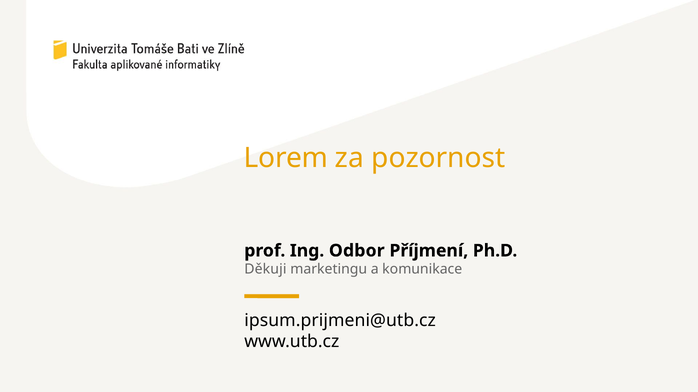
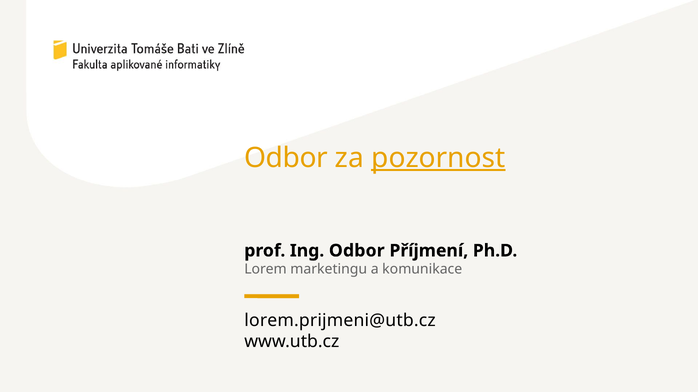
Lorem at (286, 158): Lorem -> Odbor
pozornost underline: none -> present
Děkuji: Děkuji -> Lorem
ipsum.prijmeni@utb.cz: ipsum.prijmeni@utb.cz -> lorem.prijmeni@utb.cz
